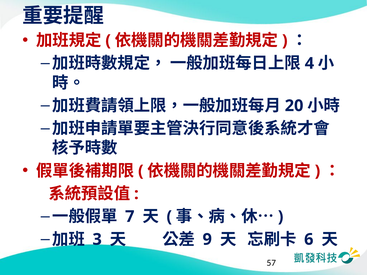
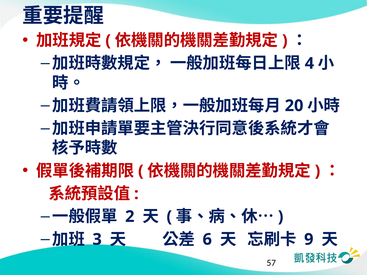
7: 7 -> 2
9: 9 -> 6
6: 6 -> 9
